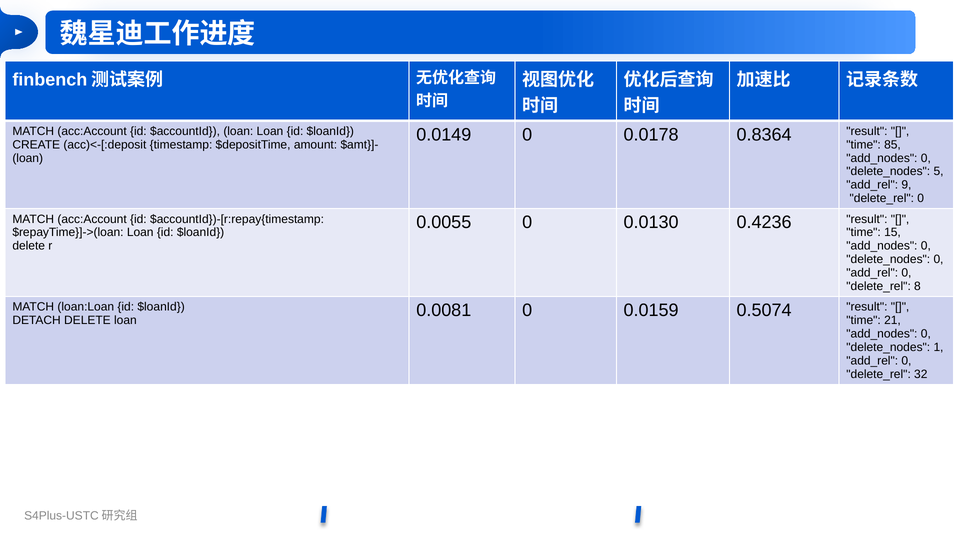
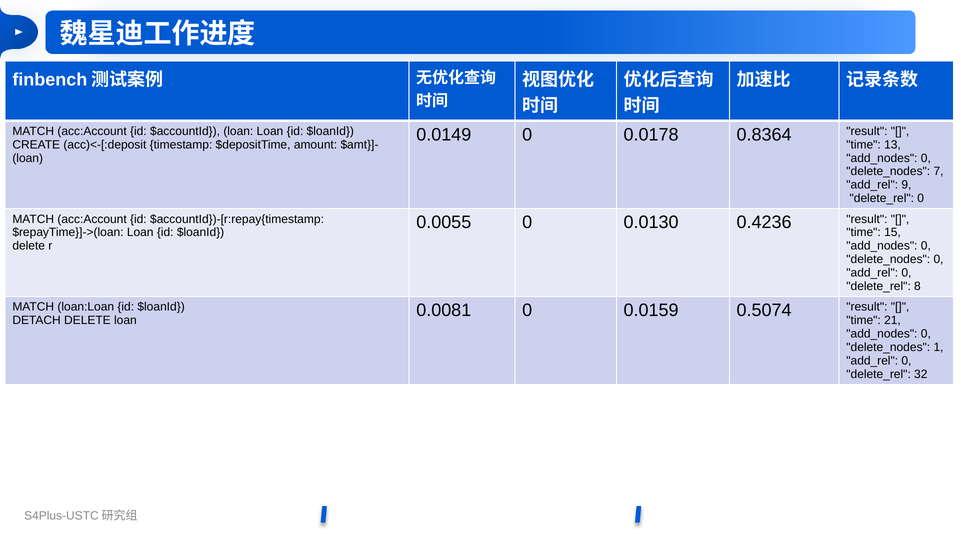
85: 85 -> 13
5: 5 -> 7
